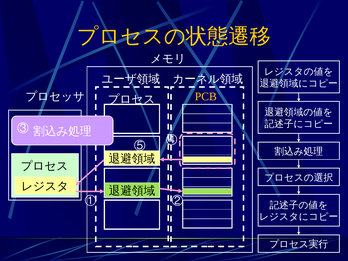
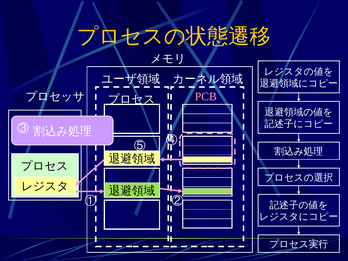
PCB colour: yellow -> pink
